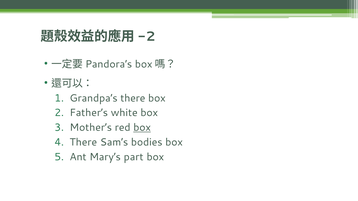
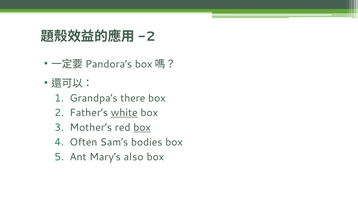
white underline: none -> present
There at (83, 143): There -> Often
part: part -> also
